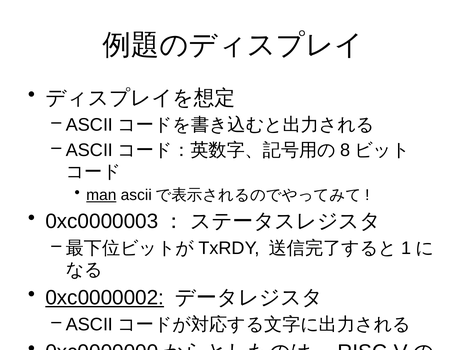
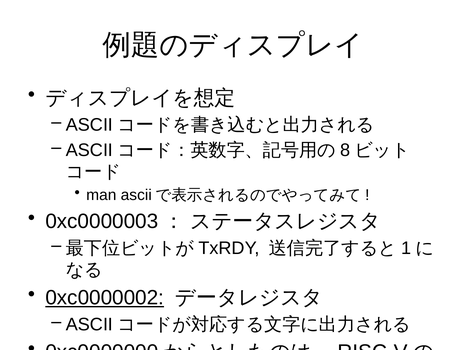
man underline: present -> none
